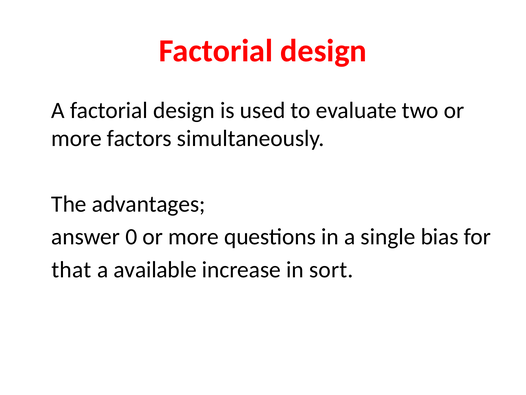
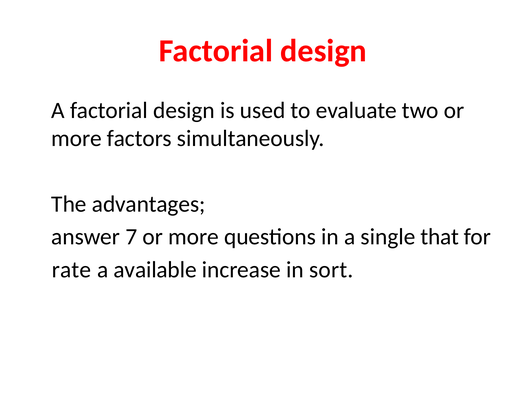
0: 0 -> 7
bias: bias -> that
that: that -> rate
